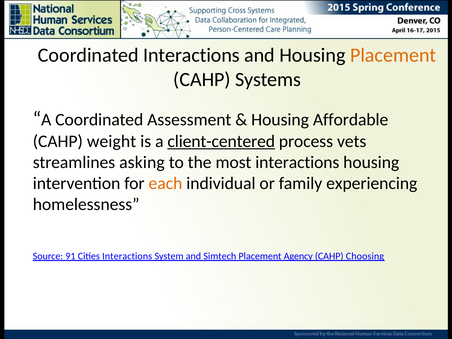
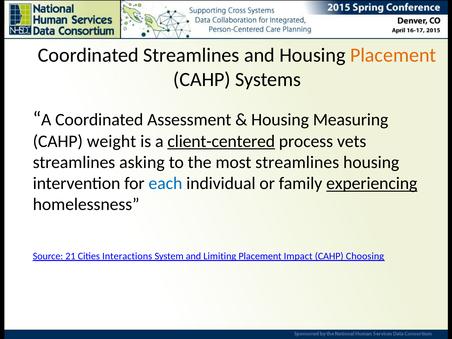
Coordinated Interactions: Interactions -> Streamlines
Affordable: Affordable -> Measuring
most interactions: interactions -> streamlines
each colour: orange -> blue
experiencing underline: none -> present
91: 91 -> 21
Simtech: Simtech -> Limiting
Agency: Agency -> Impact
